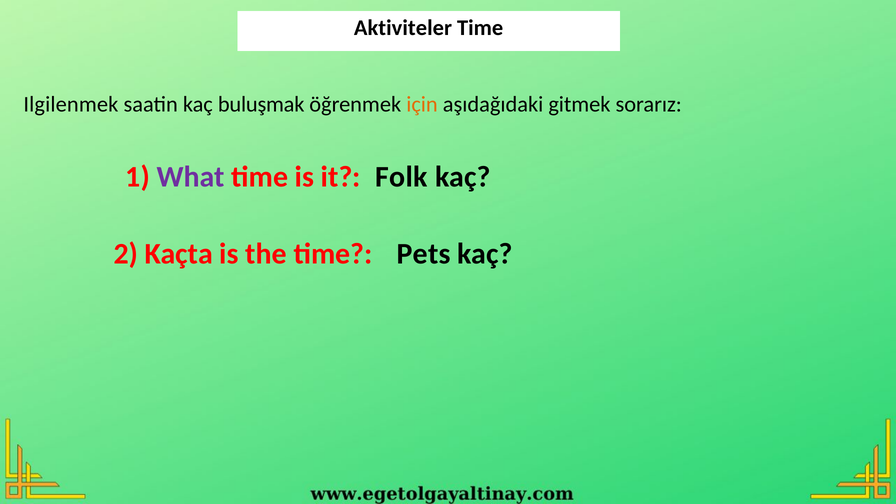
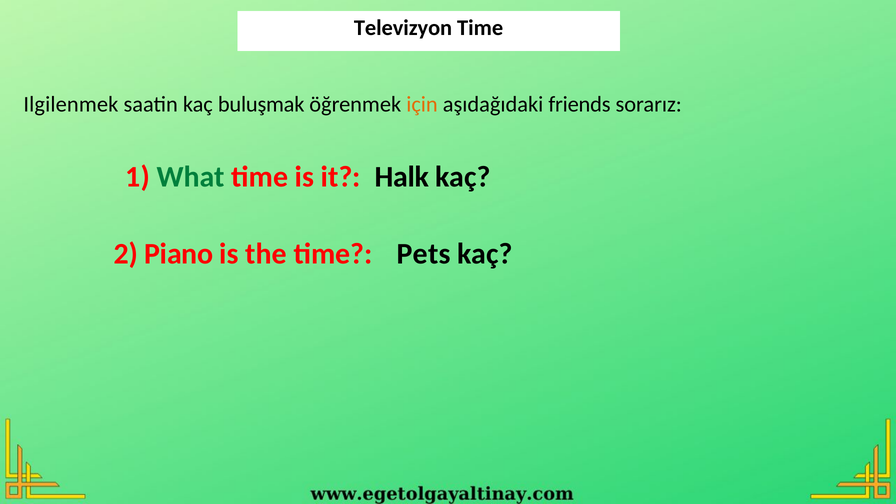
Aktiviteler: Aktiviteler -> Televizyon
gitmek: gitmek -> friends
What colour: purple -> green
Folk: Folk -> Halk
Kaçta: Kaçta -> Piano
